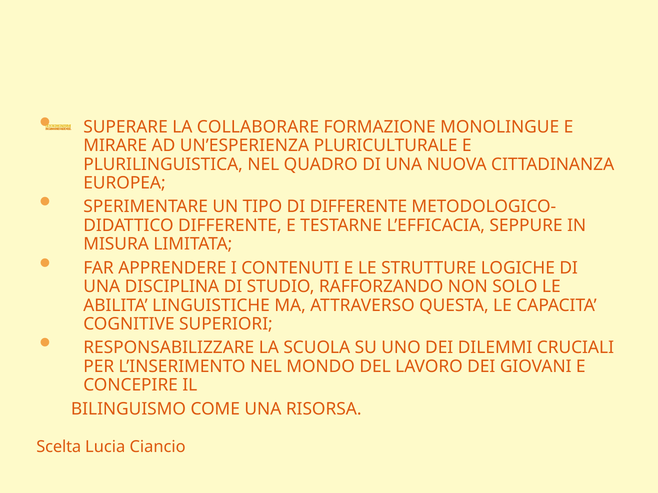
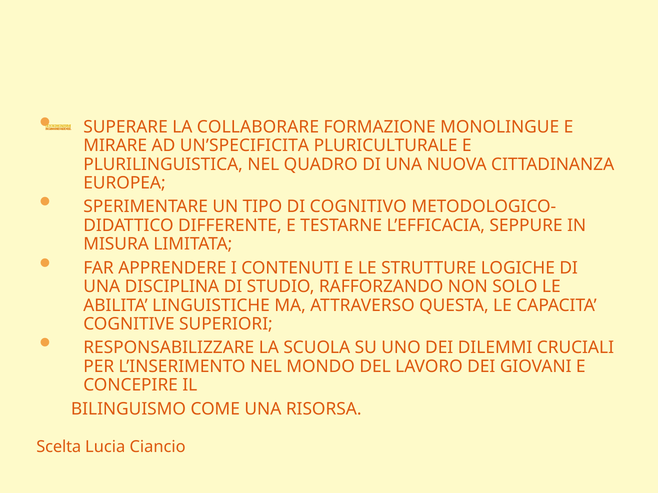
UN’ESPERIENZA: UN’ESPERIENZA -> UN’SPECIFICITA
DI DIFFERENTE: DIFFERENTE -> COGNITIVO
